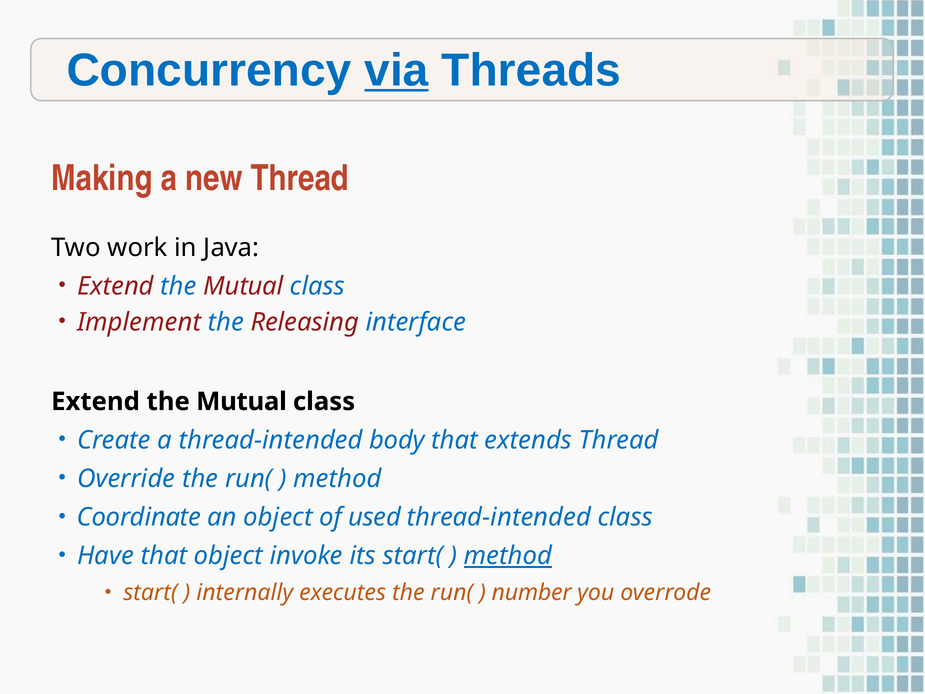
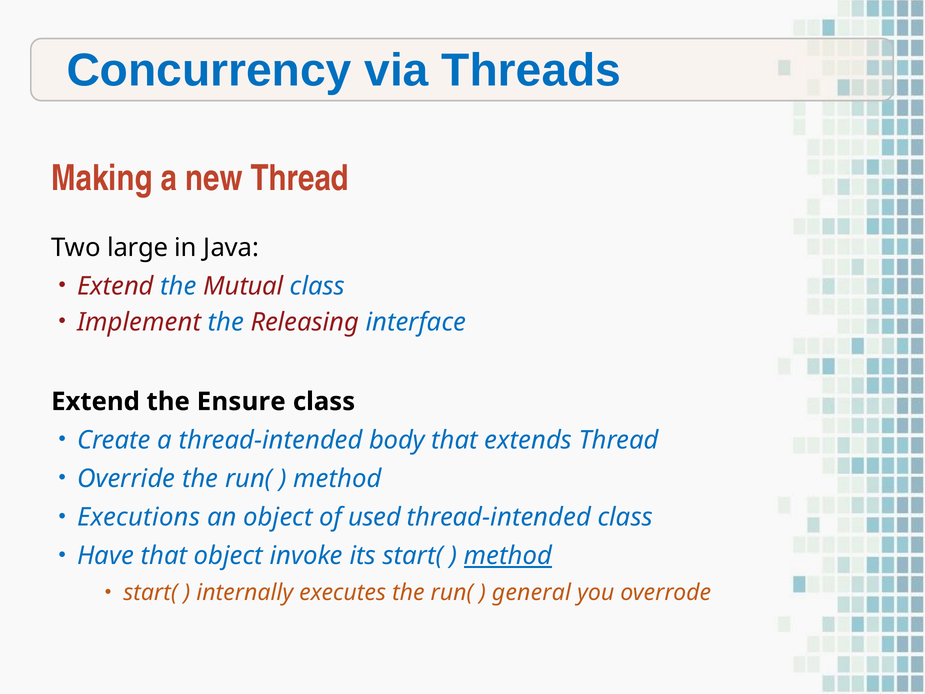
via underline: present -> none
work: work -> large
Mutual at (241, 401): Mutual -> Ensure
Coordinate: Coordinate -> Executions
number: number -> general
